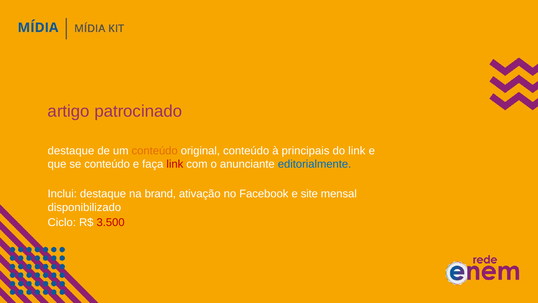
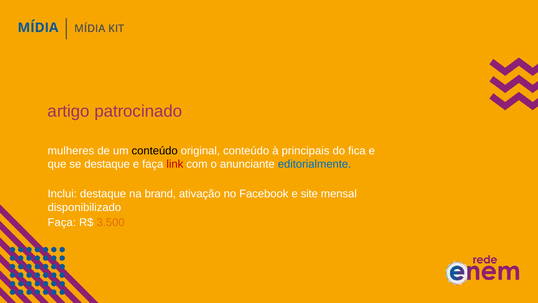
destaque at (71, 151): destaque -> mulheres
conteúdo at (155, 151) colour: orange -> black
do link: link -> fica
se conteúdo: conteúdo -> destaque
Ciclo at (62, 222): Ciclo -> Faça
3.500 colour: red -> orange
